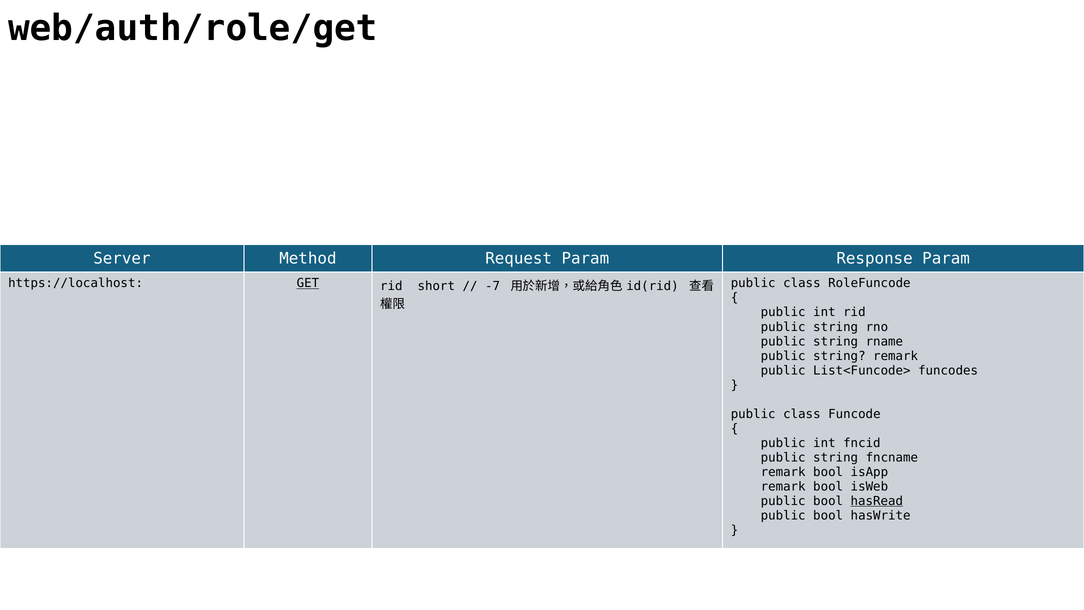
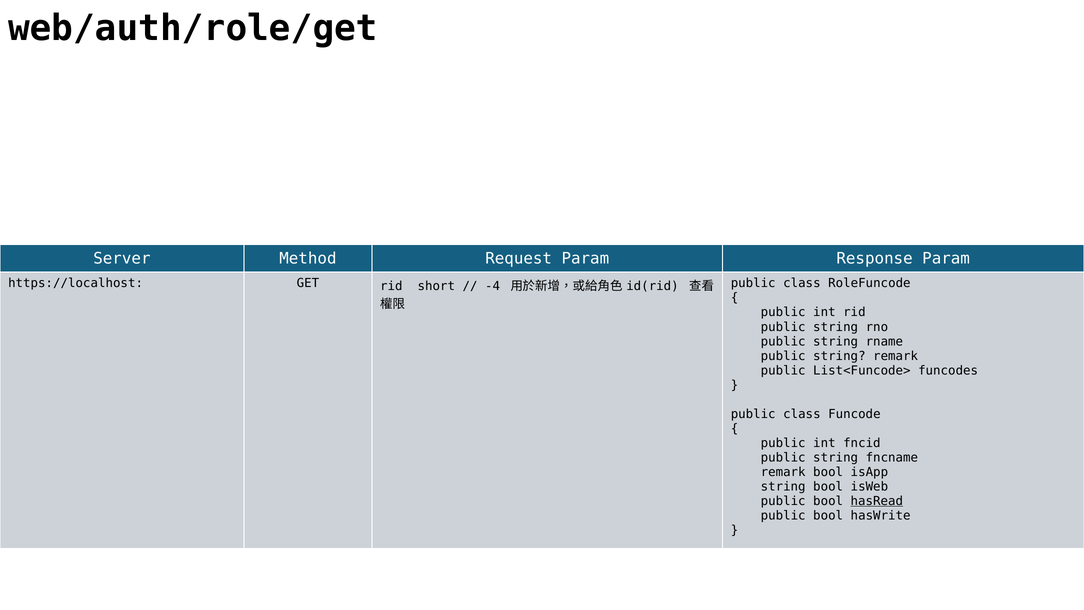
GET underline: present -> none
-7: -7 -> -4
remark at (783, 486): remark -> string
